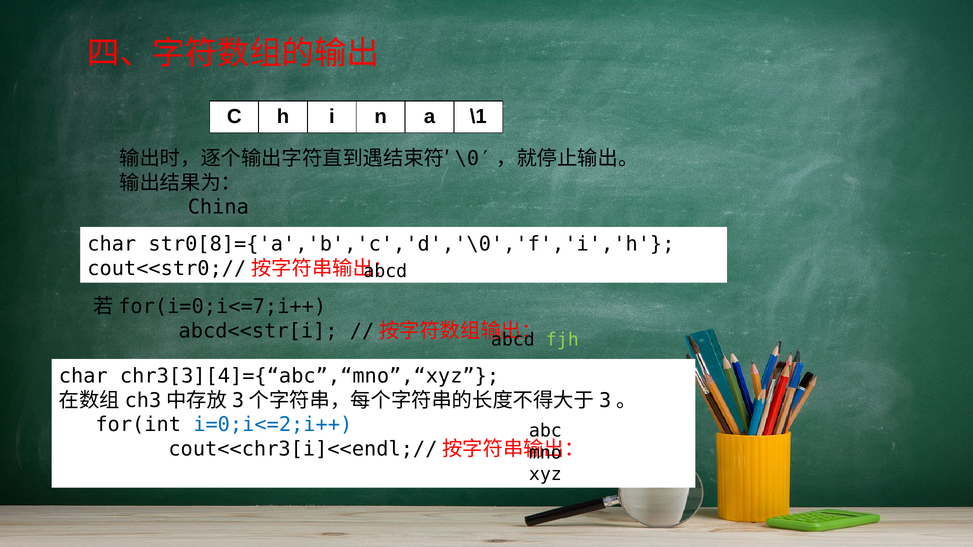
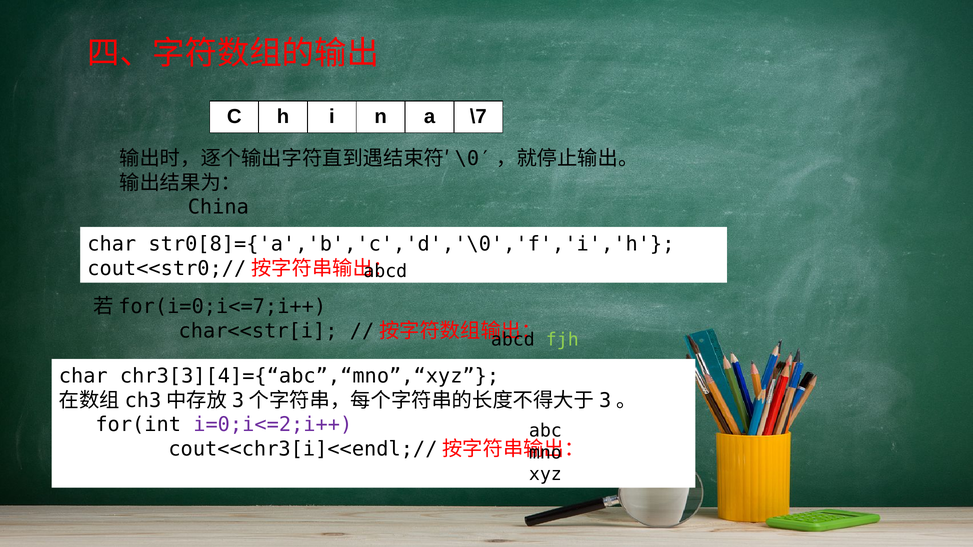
\1: \1 -> \7
abcd<<str[i: abcd<<str[i -> char<<str[i
i=0;i<=2;i++ colour: blue -> purple
